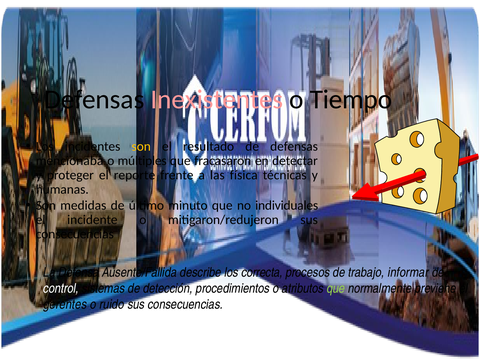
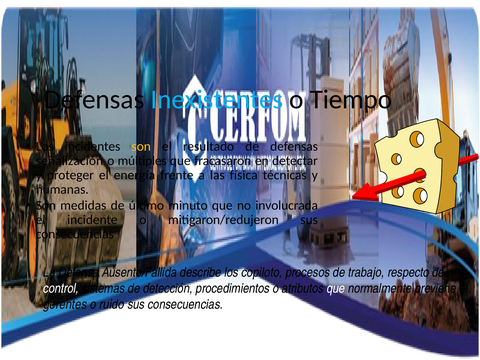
Inexistentes colour: pink -> light blue
mencionaba: mencionaba -> señalización
reporte: reporte -> energía
individuales: individuales -> involucrada
correcta: correcta -> copiloto
informar: informar -> respecto
que at (336, 288) colour: light green -> white
